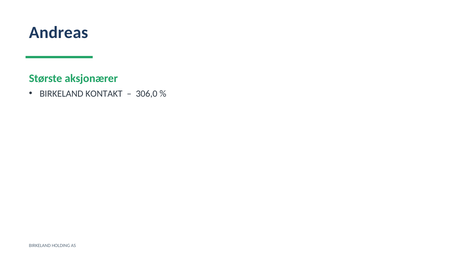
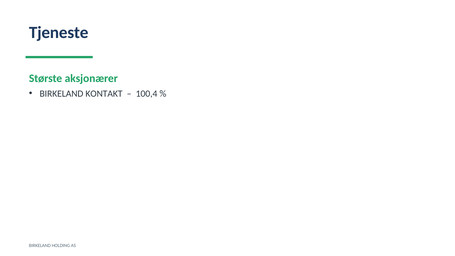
Andreas: Andreas -> Tjeneste
306,0: 306,0 -> 100,4
